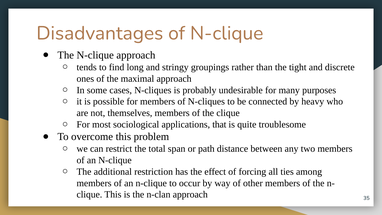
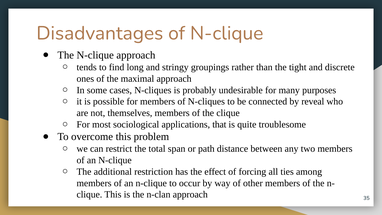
heavy: heavy -> reveal
